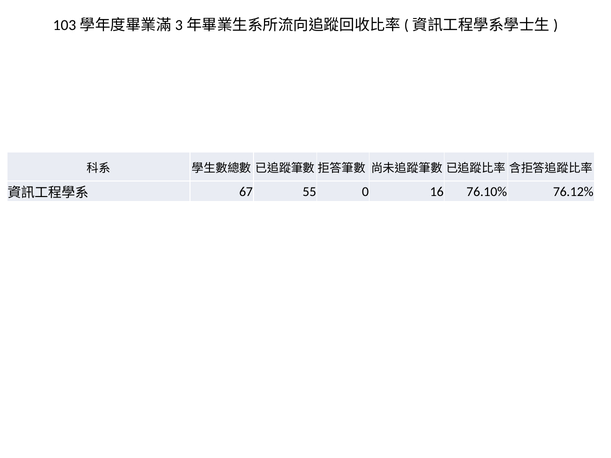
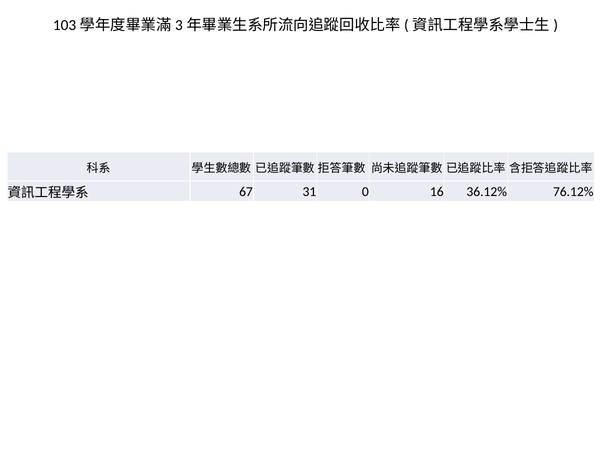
55: 55 -> 31
76.10%: 76.10% -> 36.12%
